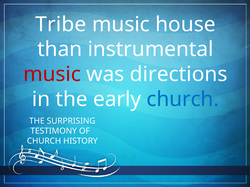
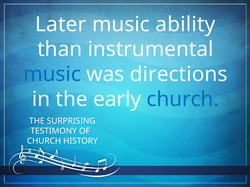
Tribe: Tribe -> Later
house: house -> ability
music at (52, 74) colour: red -> blue
